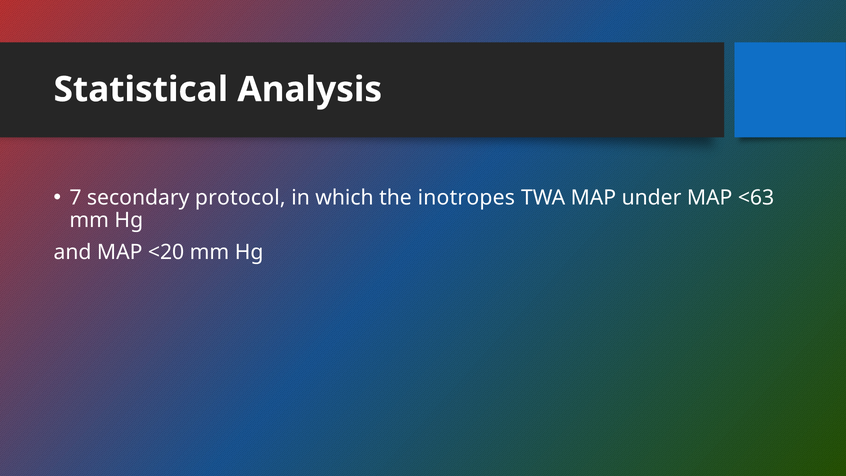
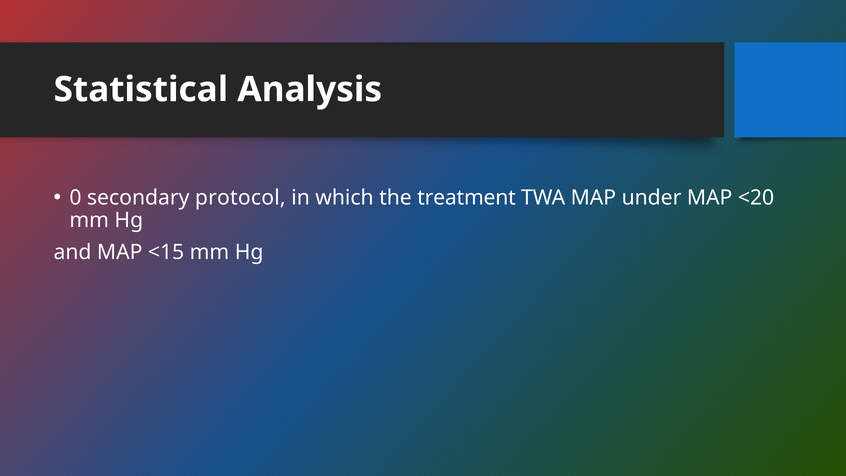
7: 7 -> 0
inotropes: inotropes -> treatment
<63: <63 -> <20
<20: <20 -> <15
